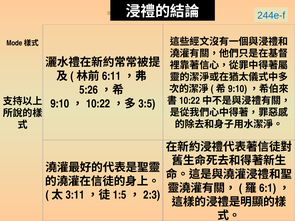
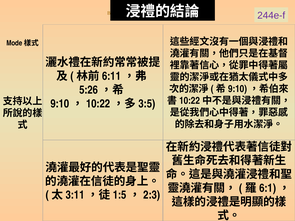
244e-f colour: blue -> purple
